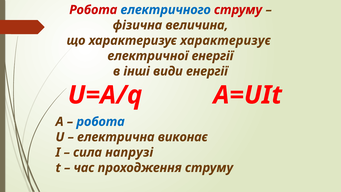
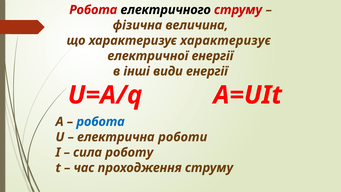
електричного colour: blue -> black
виконає: виконає -> роботи
напрузі: напрузі -> роботу
